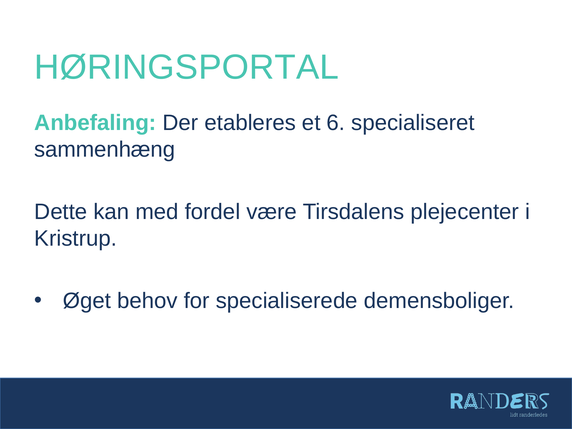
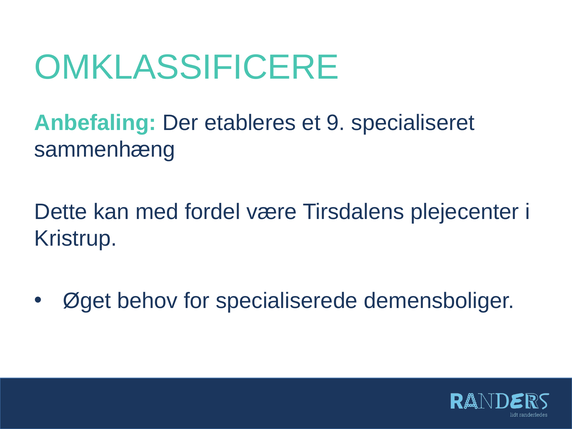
HØRINGSPORTAL: HØRINGSPORTAL -> OMKLASSIFICERE
6: 6 -> 9
